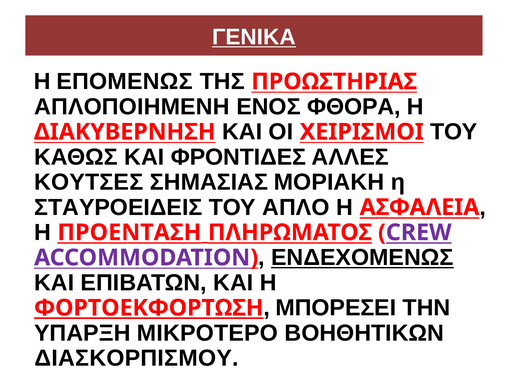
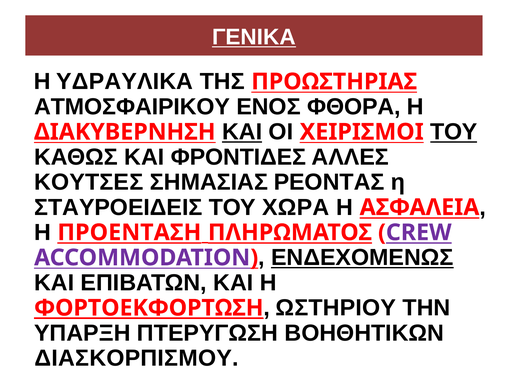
ΕΠΟΜΕΝΩΣ: ΕΠΟΜΕΝΩΣ -> ΥΔΡΑΥΛΙΚΑ
ΑΠΛΟΠΟΙΗΜΕΝΗ: ΑΠΛΟΠΟΙΗΜΕΝΗ -> ΑΤΜΟΣΦΑΙΡΙΚΟΥ
ΚΑΙ at (242, 132) underline: none -> present
ΤΟΥ at (454, 132) underline: none -> present
ΜΟΡΙΑΚΗ: ΜΟΡΙΑΚΗ -> ΡΕΟΝΤΑΣ
ΑΠΛΟ: ΑΠΛΟ -> ΧΩΡΑ
ΜΠΟΡΕΣΕΙ: ΜΠΟΡΕΣΕΙ -> ΩΣΤΗΡΙΟΥ
ΜΙΚΡΟΤΕΡΟ: ΜΙΚΡΟΤΕΡΟ -> ΠΤΕΡΥΓΩΣΗ
